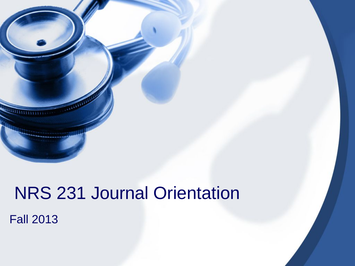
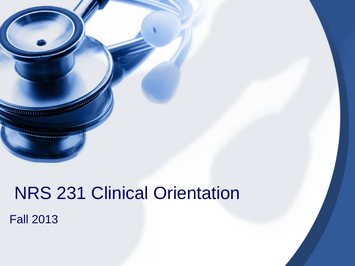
Journal: Journal -> Clinical
